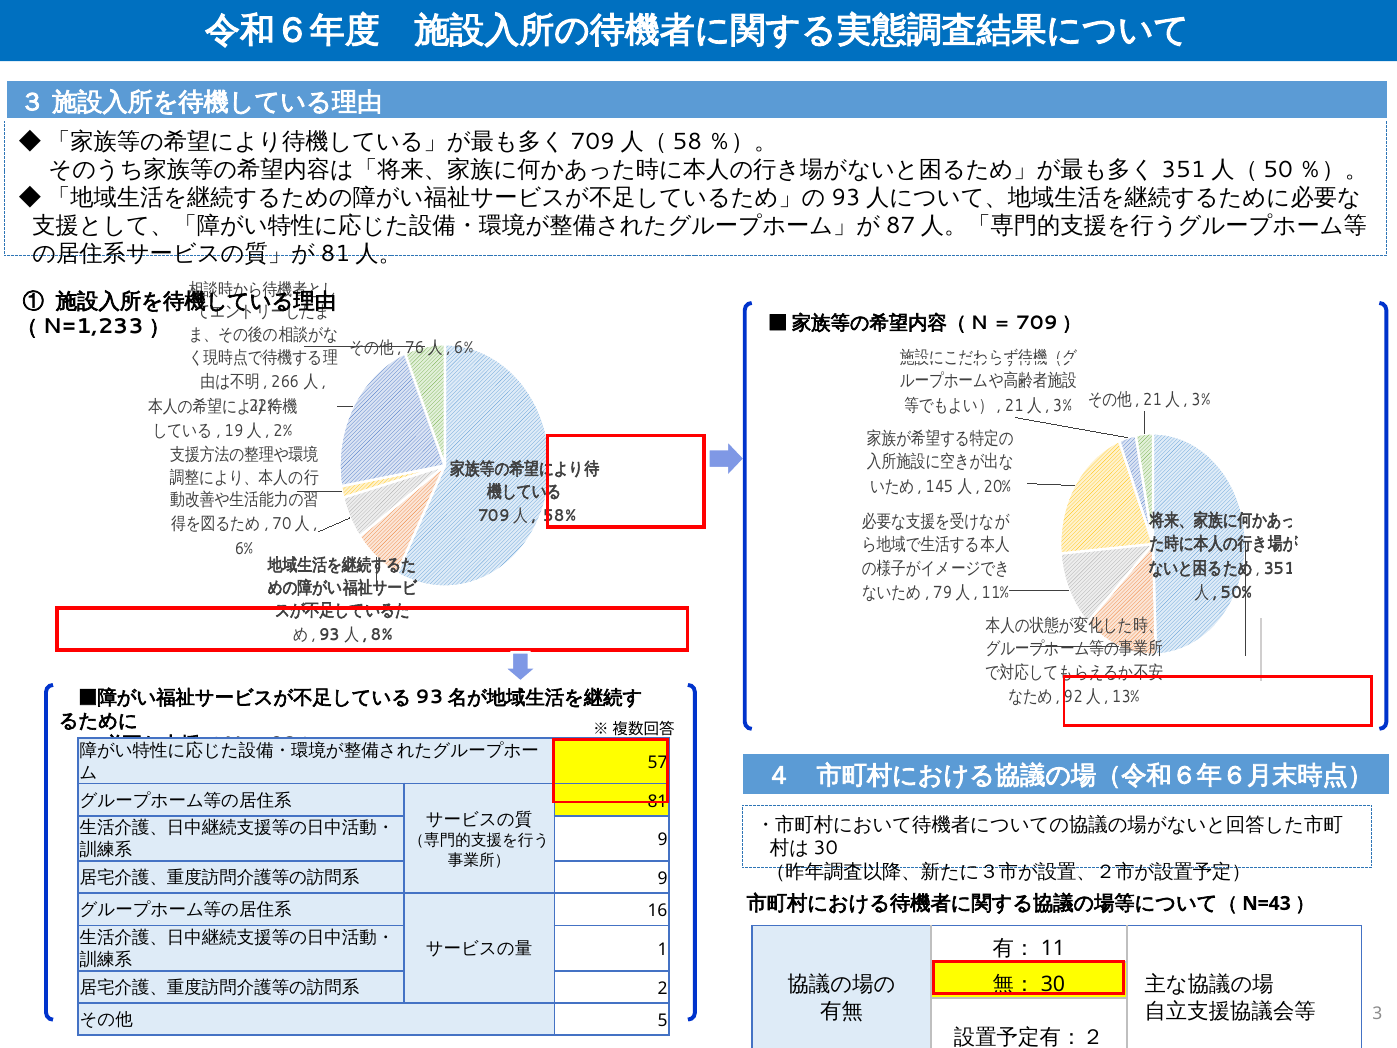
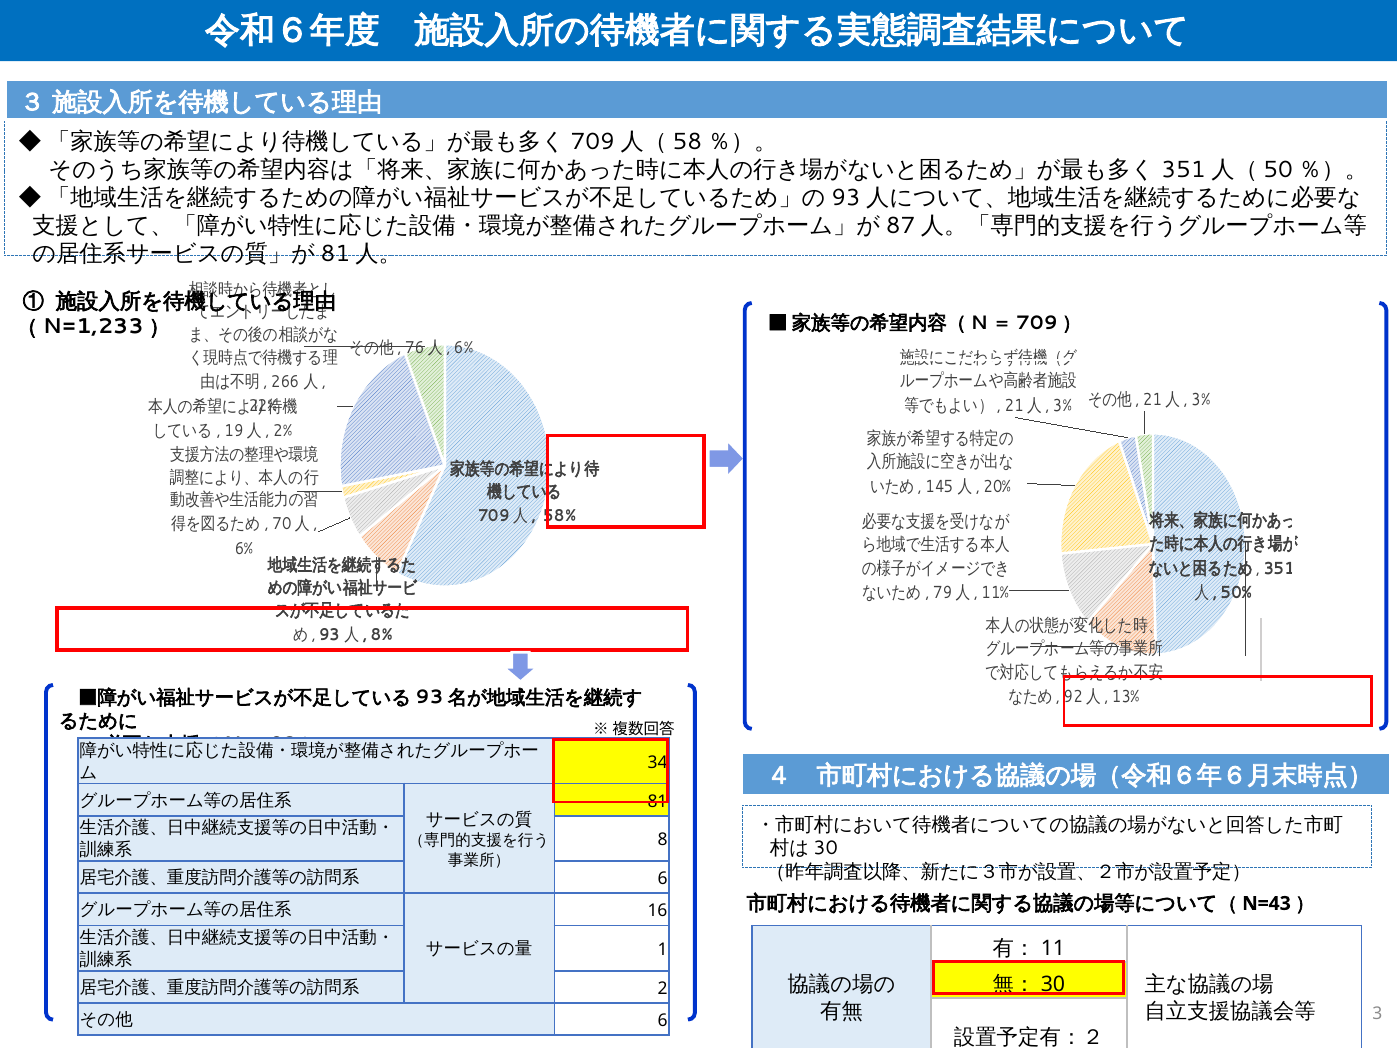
57: 57 -> 34
9 at (663, 840): 9 -> 8
9 at (663, 879): 9 -> 6
5 at (663, 1021): 5 -> 6
